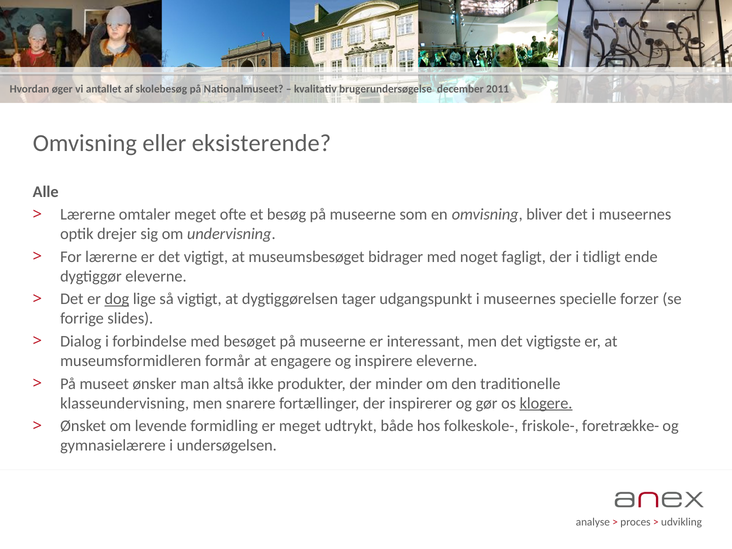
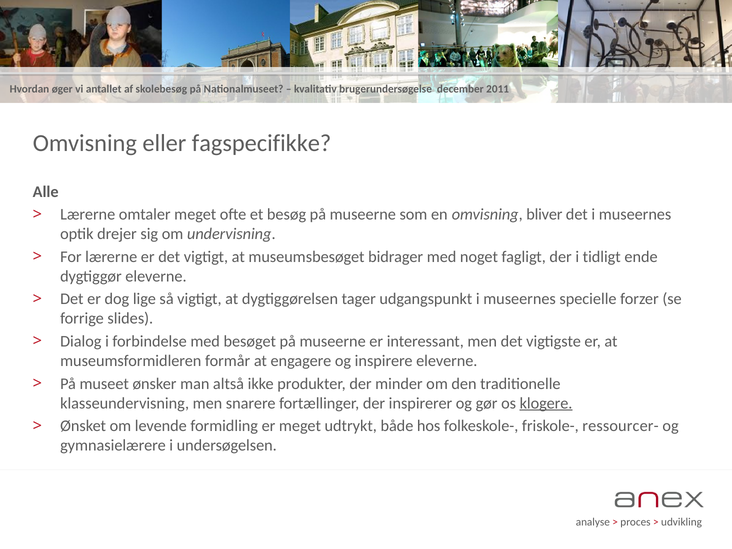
eksisterende: eksisterende -> fagspecifikke
dog underline: present -> none
foretrække-: foretrække- -> ressourcer-
